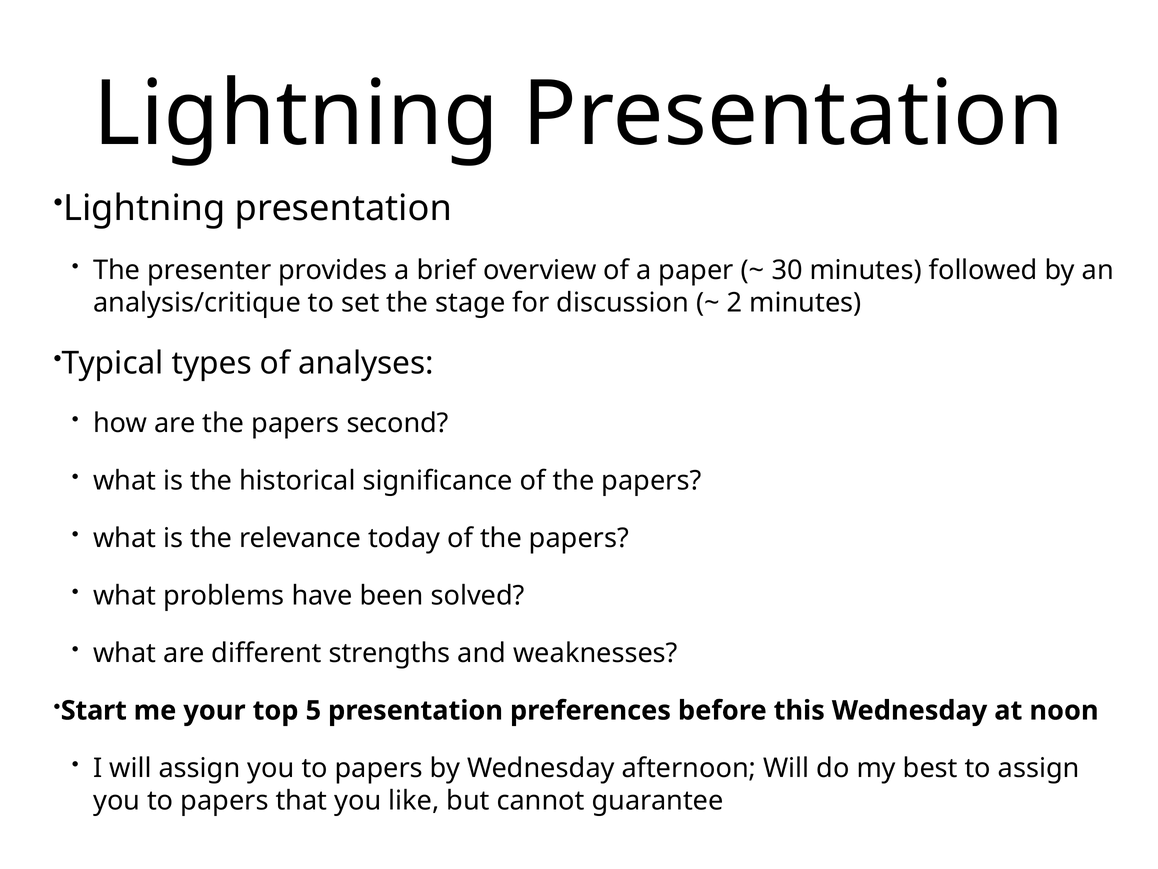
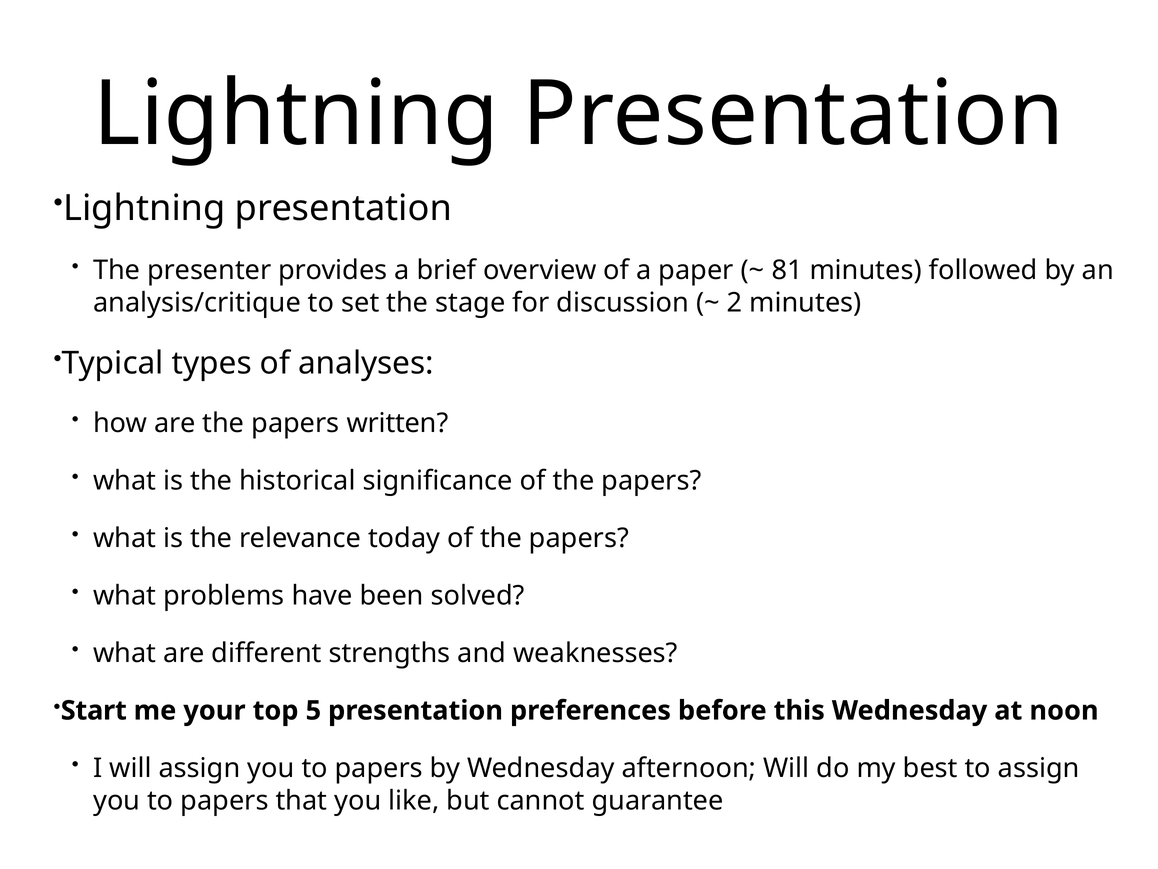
30: 30 -> 81
second: second -> written
